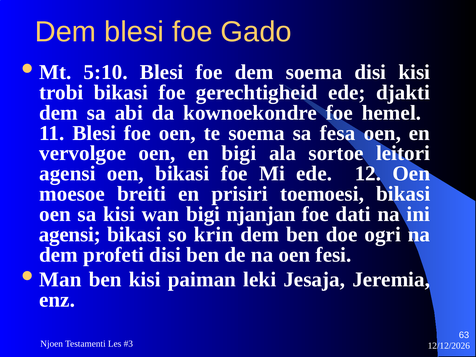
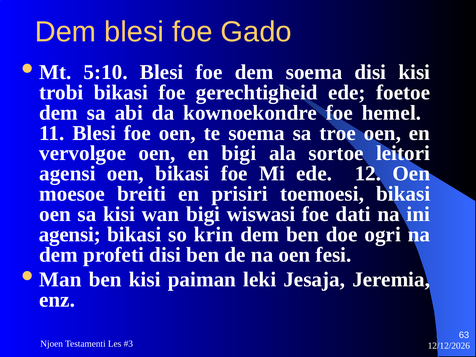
djakti: djakti -> foetoe
fesa: fesa -> troe
njanjan: njanjan -> wiswasi
